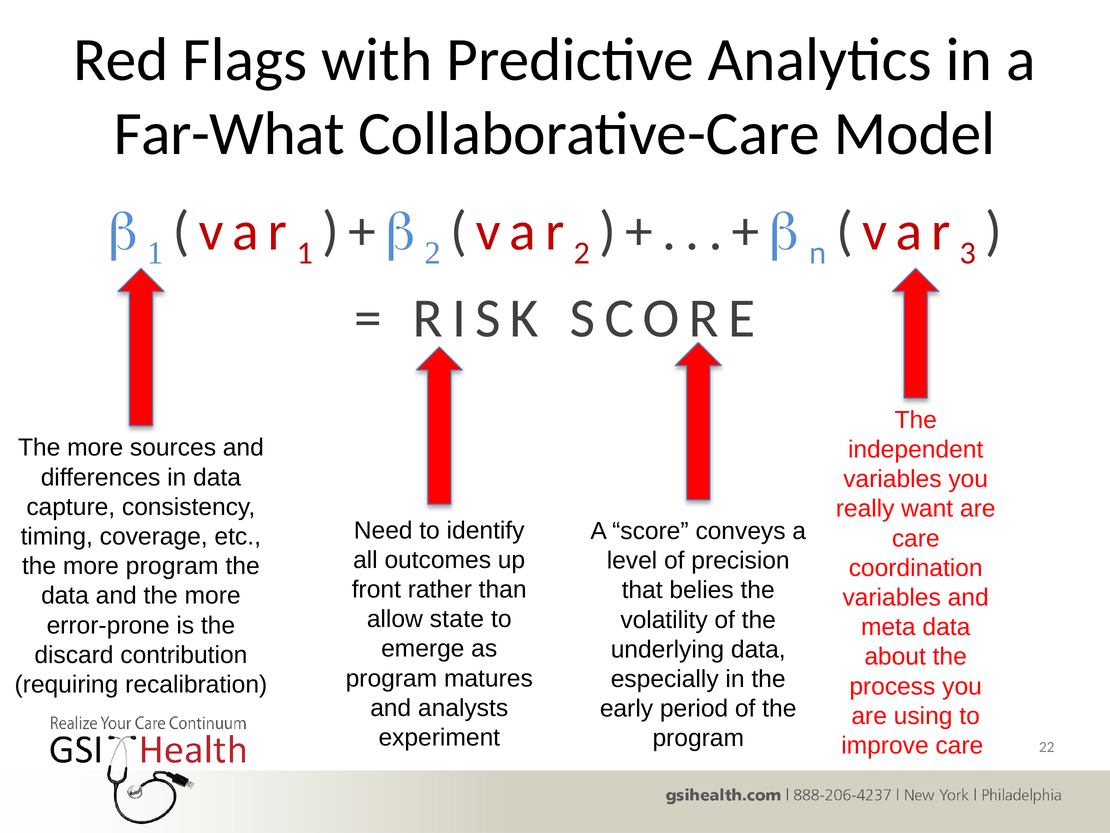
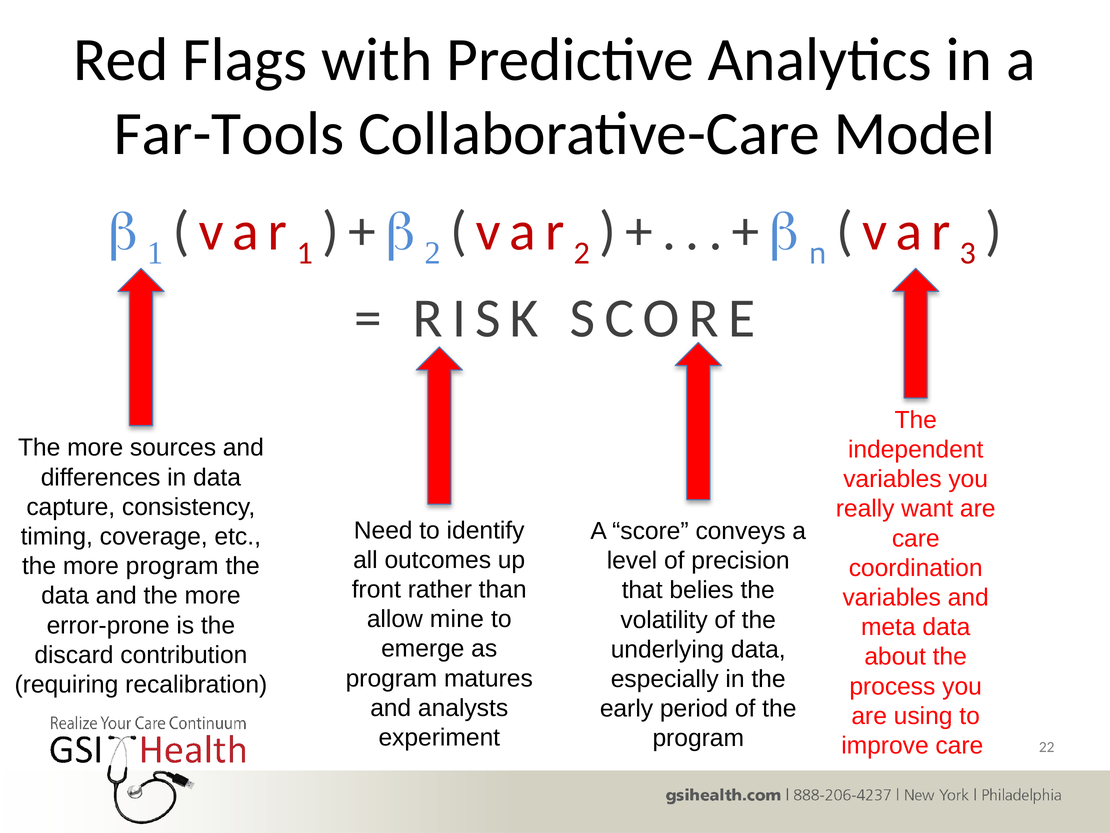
Far-What: Far-What -> Far-Tools
state: state -> mine
